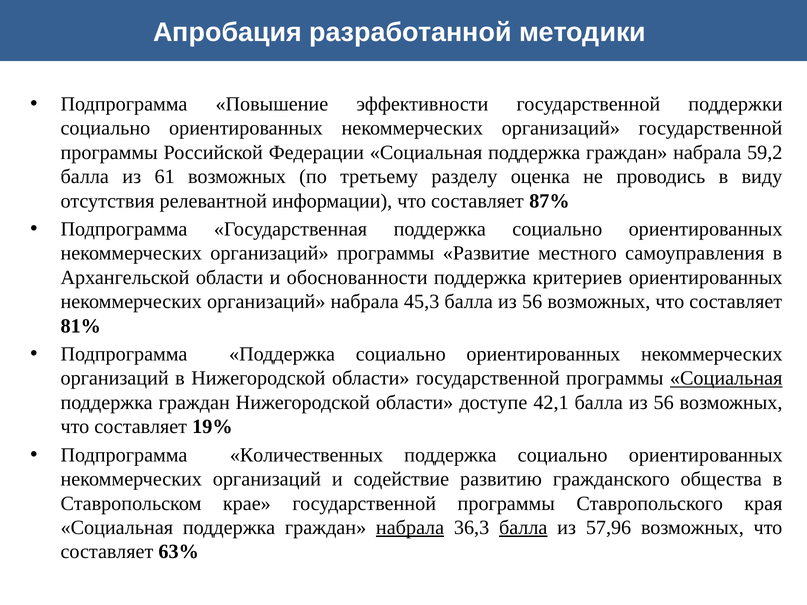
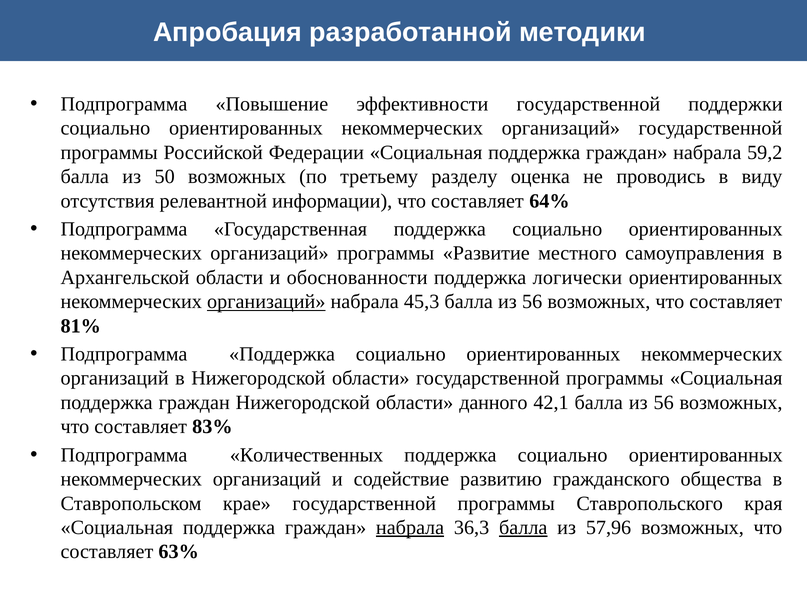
61: 61 -> 50
87%: 87% -> 64%
критериев: критериев -> логически
организаций at (266, 302) underline: none -> present
Социальная at (726, 378) underline: present -> none
доступе: доступе -> данного
19%: 19% -> 83%
